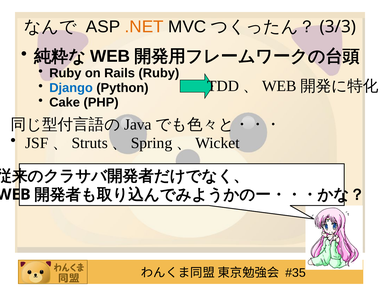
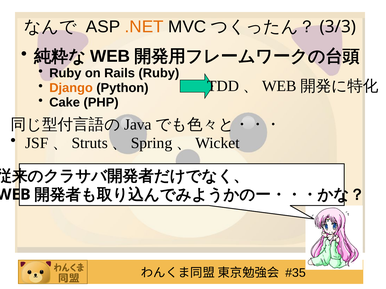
Django colour: blue -> orange
